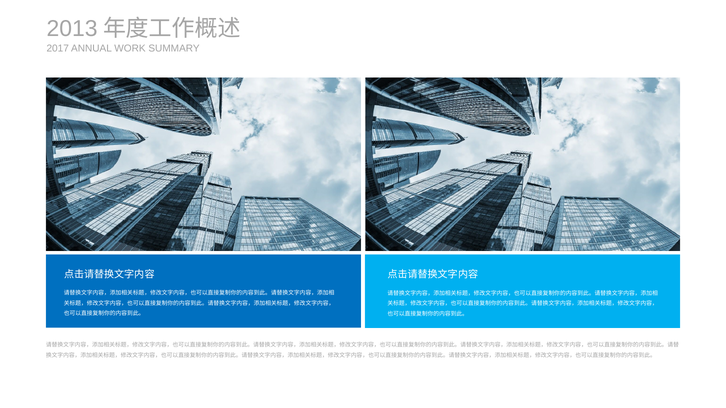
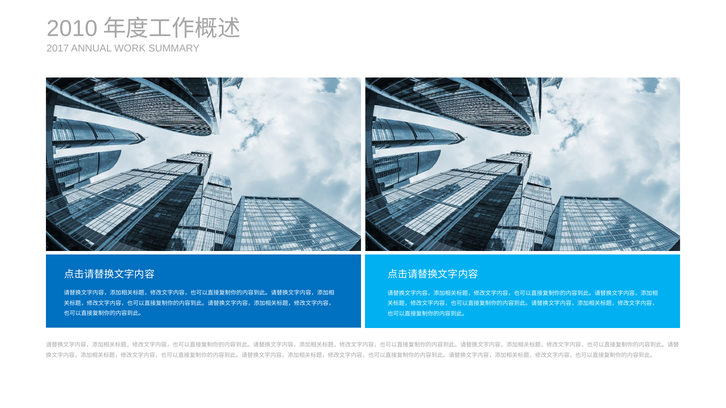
2013: 2013 -> 2010
